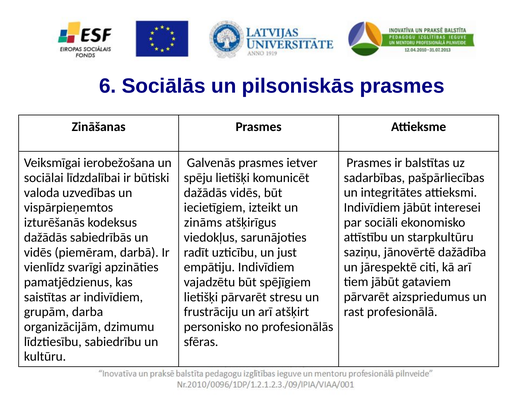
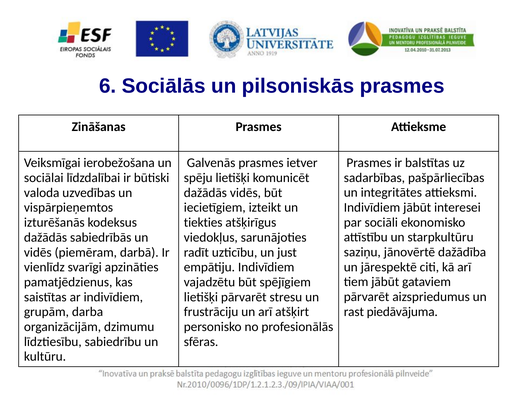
zināms: zināms -> tiekties
profesionālā: profesionālā -> piedāvājuma
